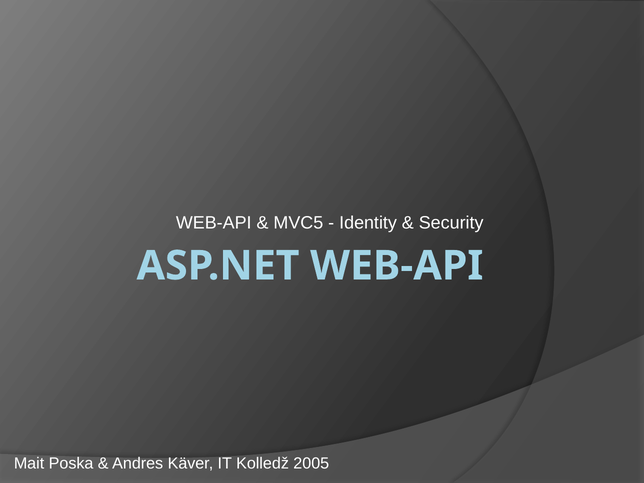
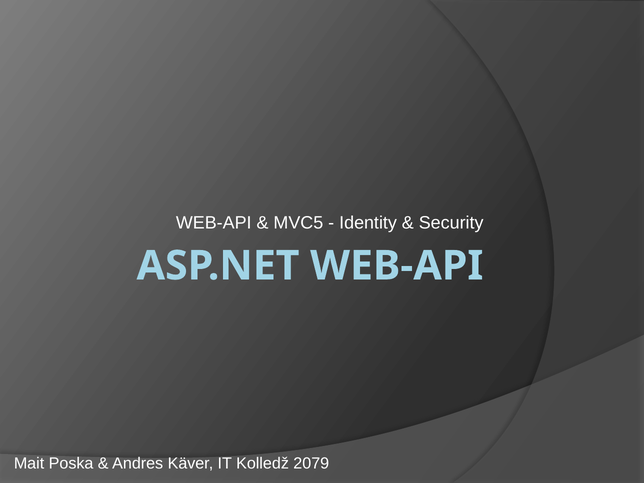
2005: 2005 -> 2079
